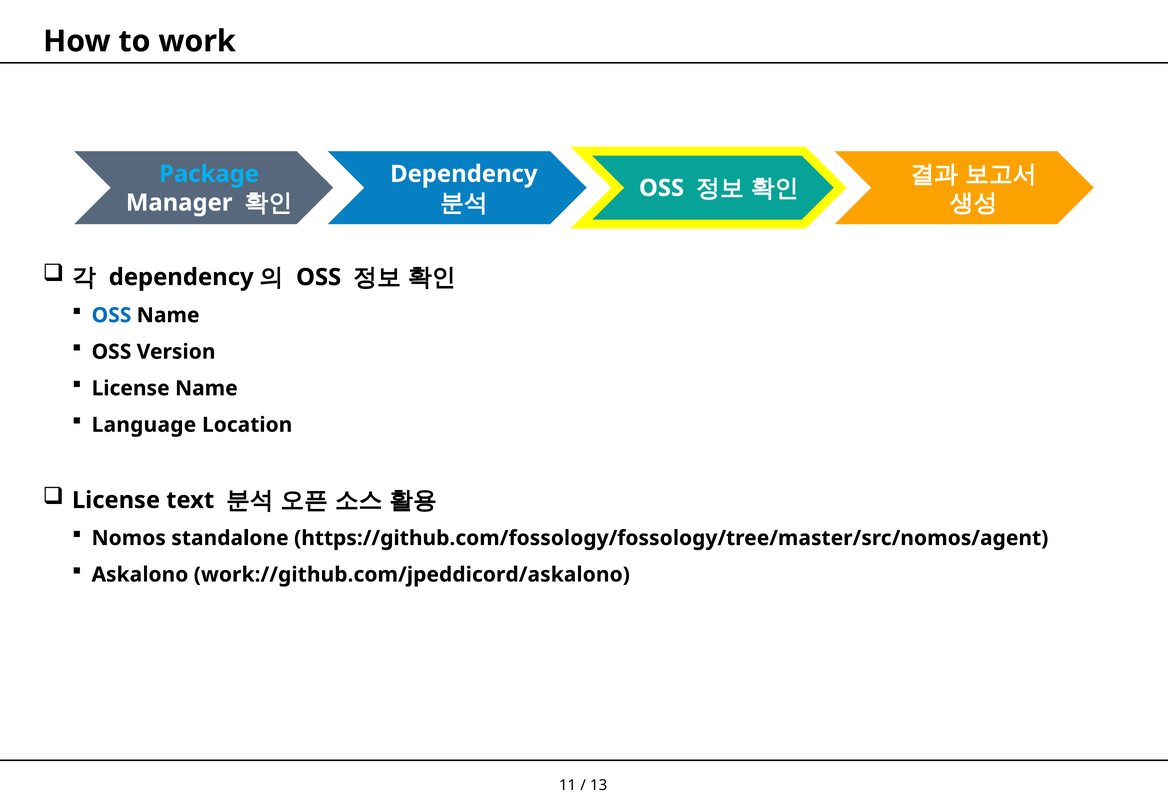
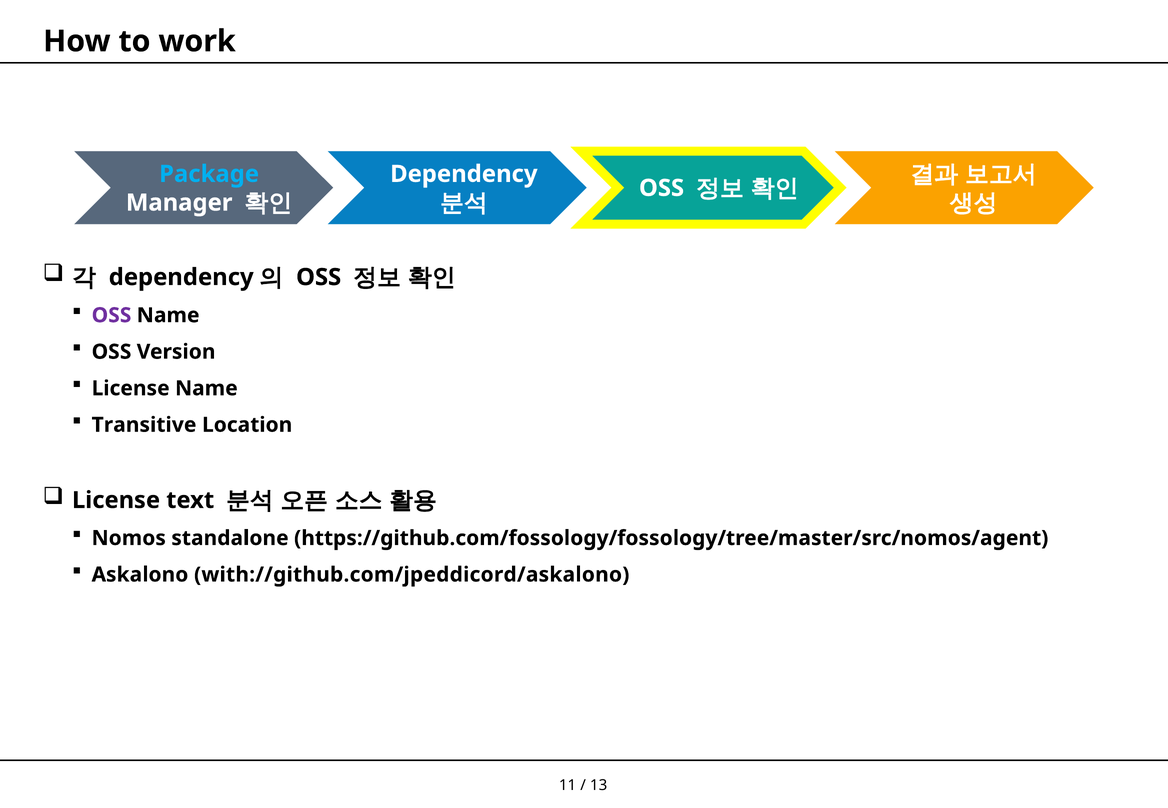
OSS at (111, 316) colour: blue -> purple
Language: Language -> Transitive
work://github.com/jpeddicord/askalono: work://github.com/jpeddicord/askalono -> with://github.com/jpeddicord/askalono
